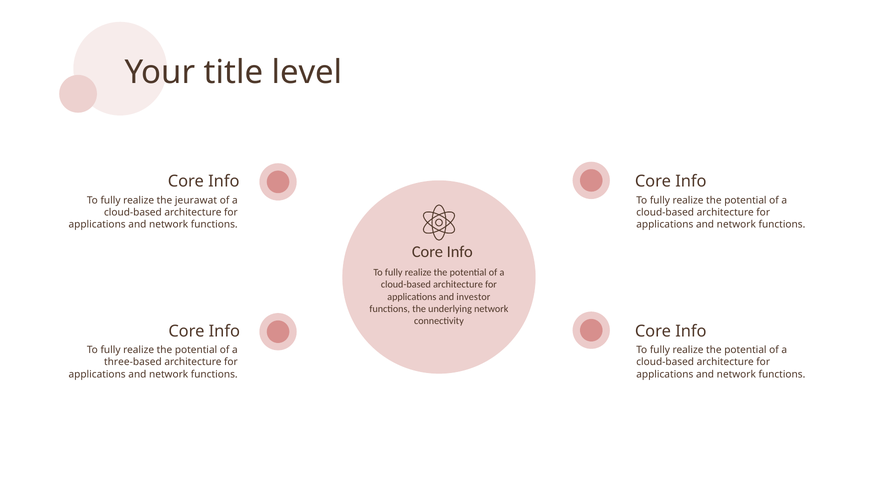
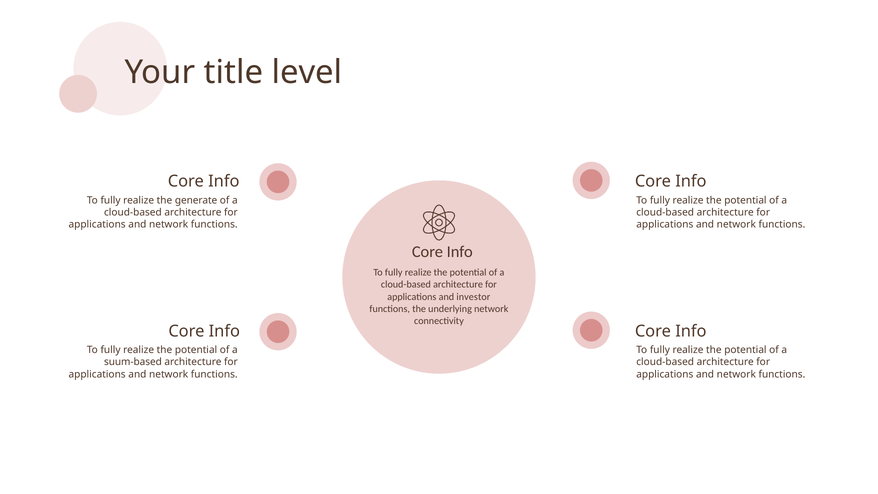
jeurawat: jeurawat -> generate
three-based: three-based -> suum-based
